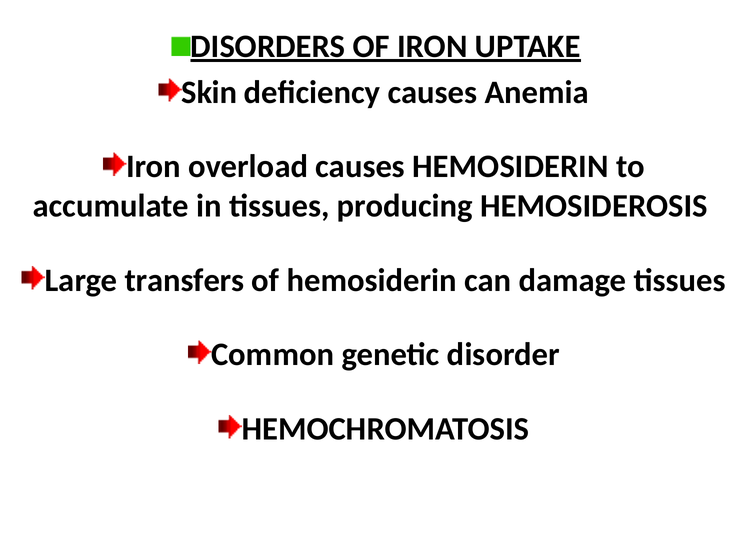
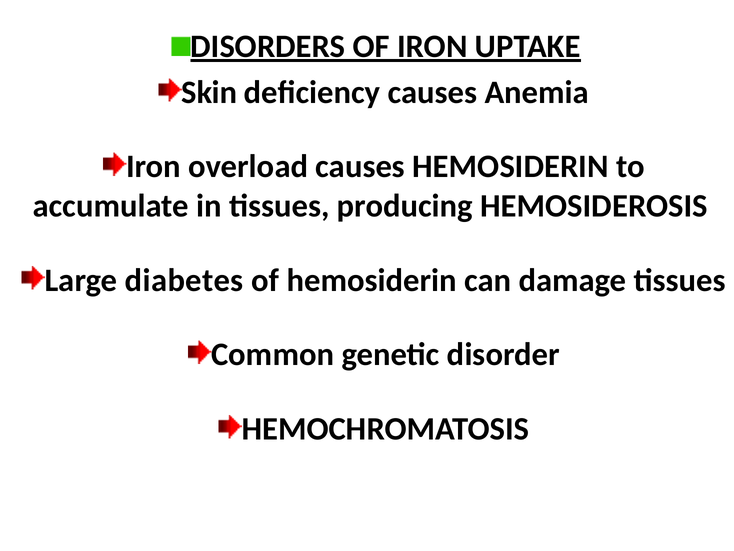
transfers: transfers -> diabetes
